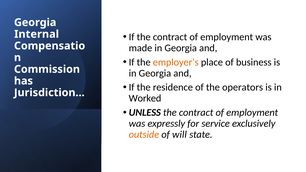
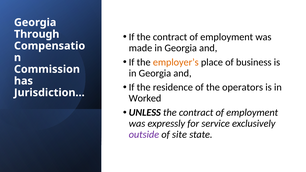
Internal: Internal -> Through
outside colour: orange -> purple
will: will -> site
